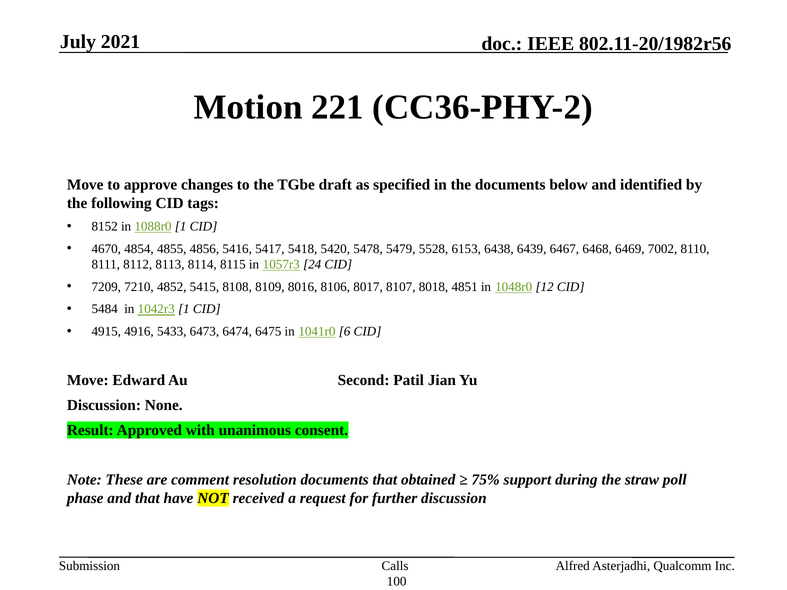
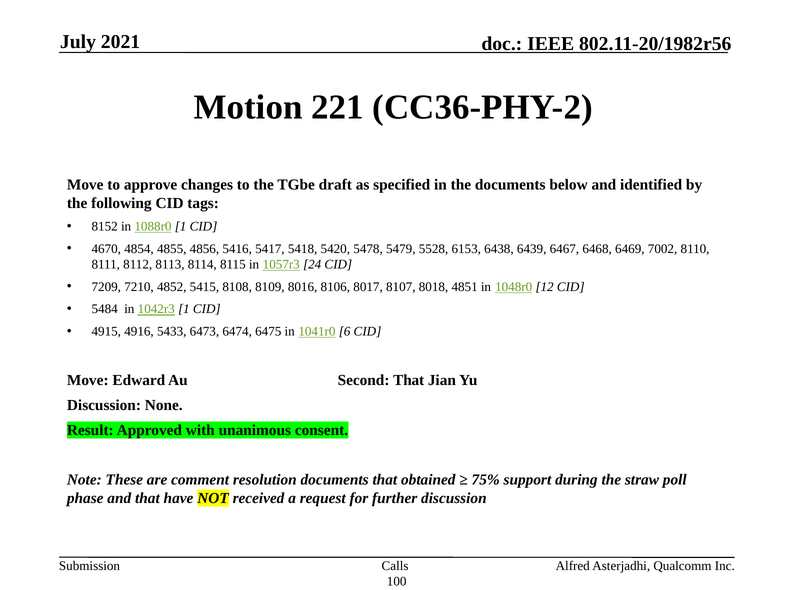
Second Patil: Patil -> That
